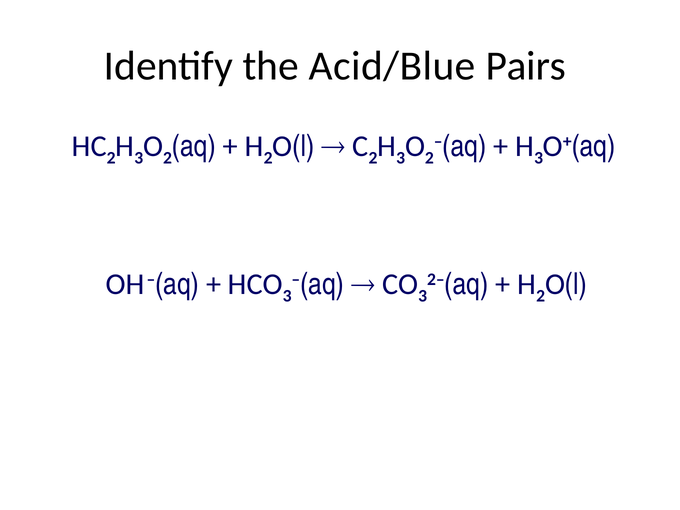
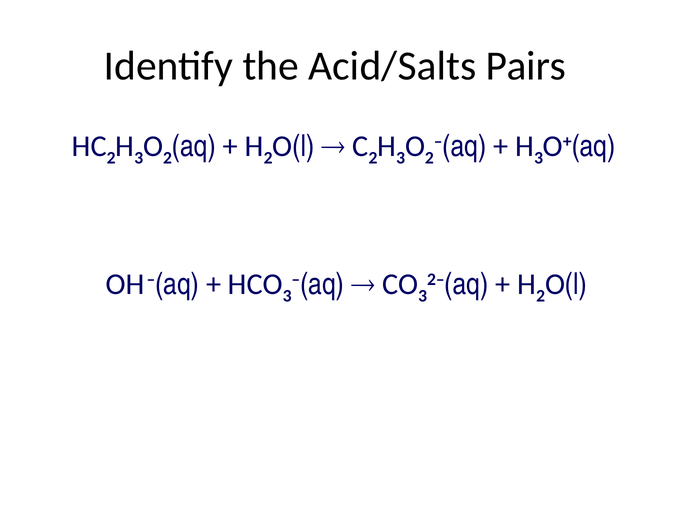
Acid/Blue: Acid/Blue -> Acid/Salts
